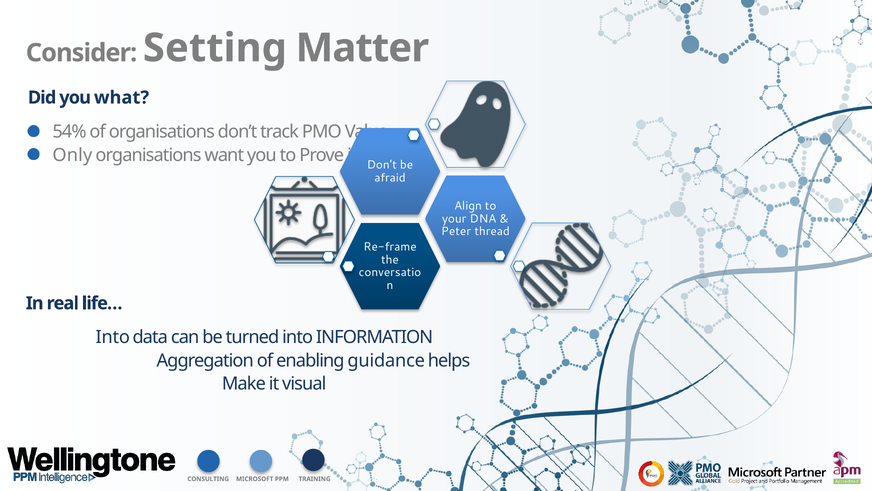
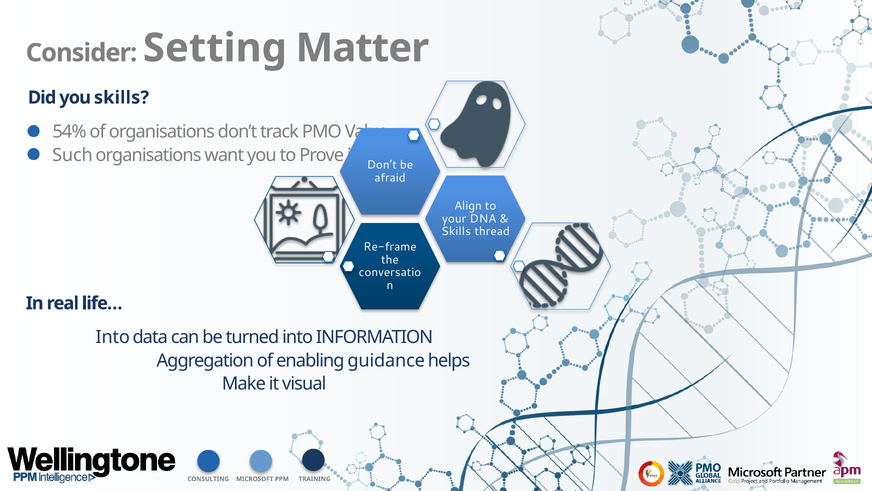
you what: what -> skills
Only: Only -> Such
Peter at (456, 231): Peter -> Skills
